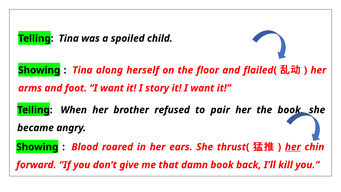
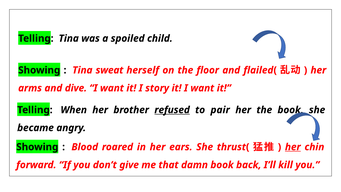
along: along -> sweat
foot: foot -> dive
refused underline: none -> present
